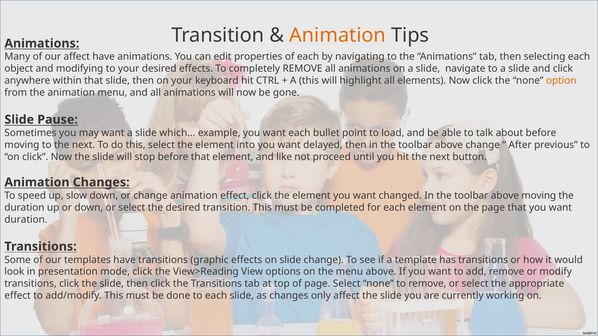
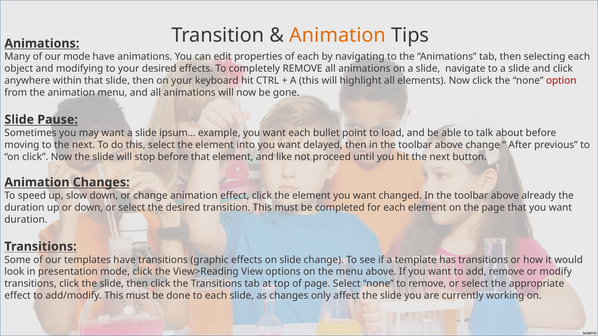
our affect: affect -> mode
option colour: orange -> red
which…: which… -> ipsum…
above moving: moving -> already
